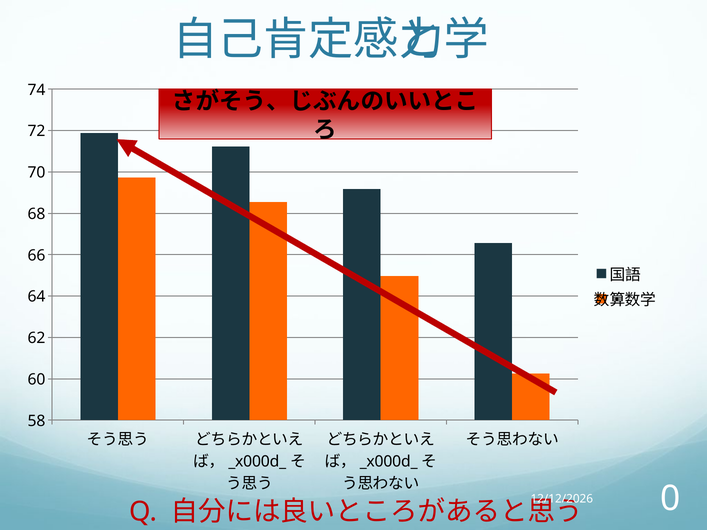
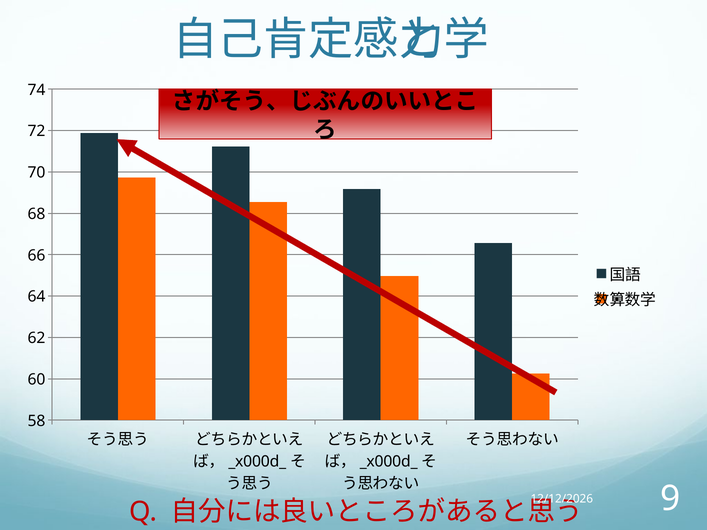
0: 0 -> 9
